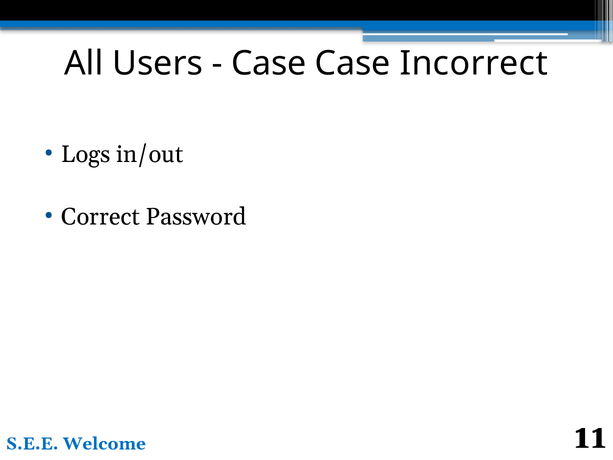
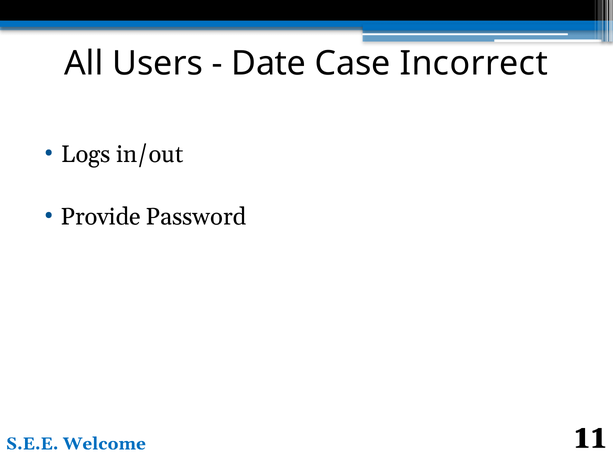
Case at (269, 64): Case -> Date
Correct: Correct -> Provide
